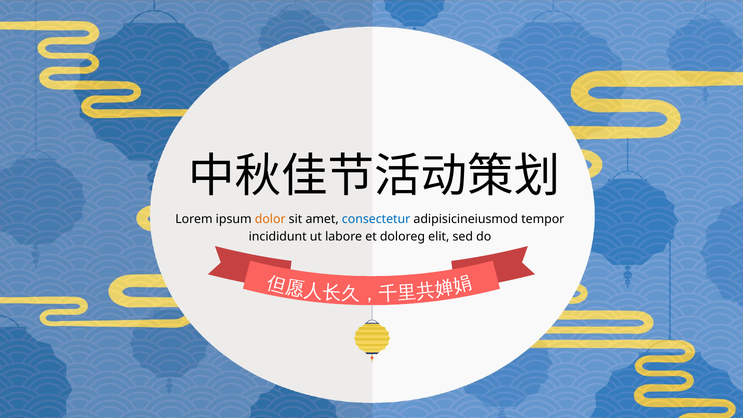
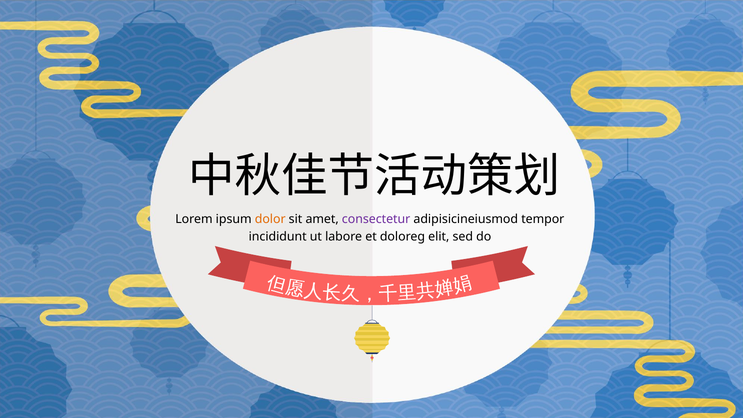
consectetur colour: blue -> purple
